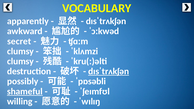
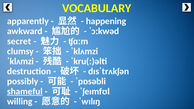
dɪsˈtrʌkʃən at (106, 21): dɪsˈtrʌkʃən -> happening
clumsy at (20, 61): clumsy -> ˈklʌmzi
dɪsˈtrʌkʃən at (109, 71) underline: present -> none
